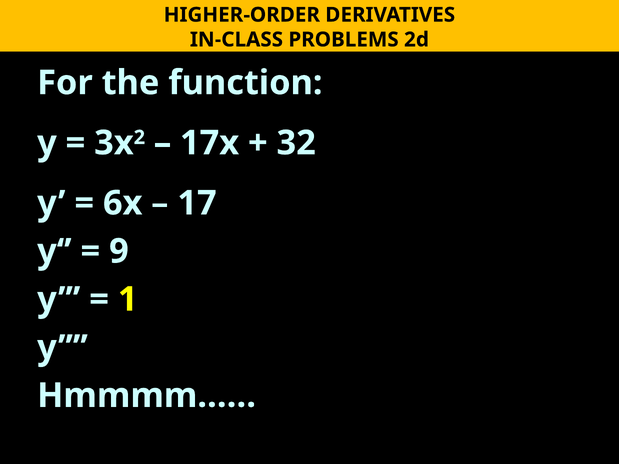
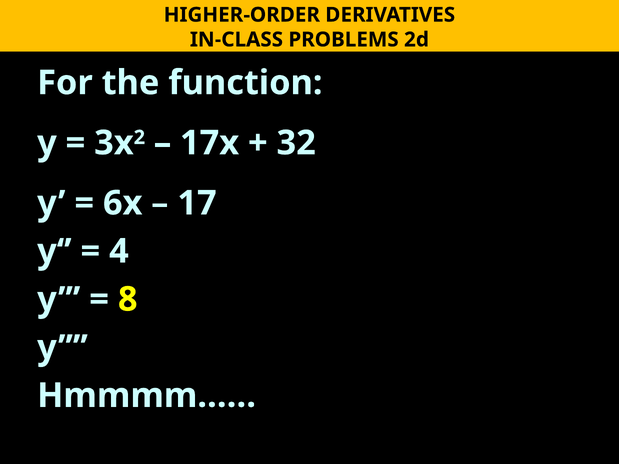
9: 9 -> 4
1: 1 -> 8
